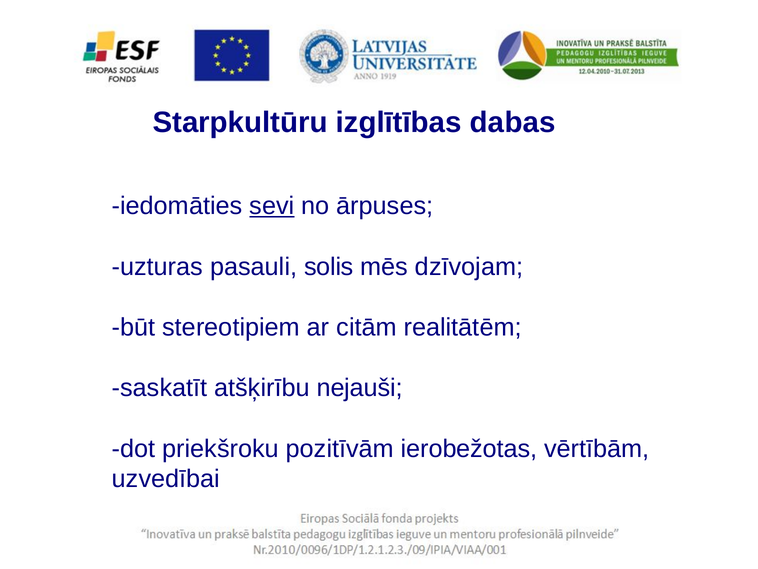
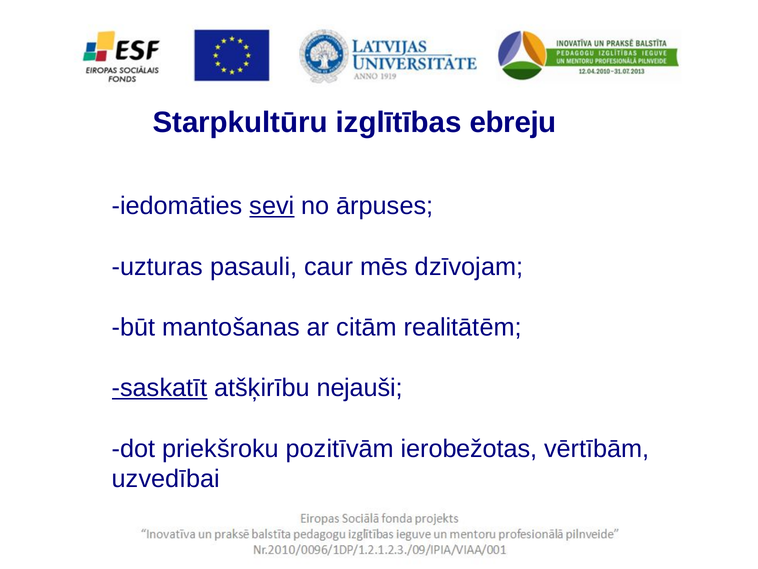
dabas: dabas -> ebreju
solis: solis -> caur
stereotipiem: stereotipiem -> mantošanas
saskatīt underline: none -> present
